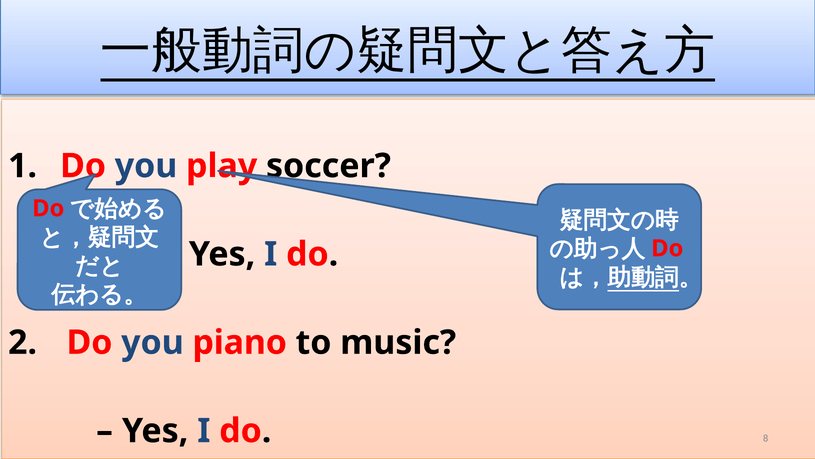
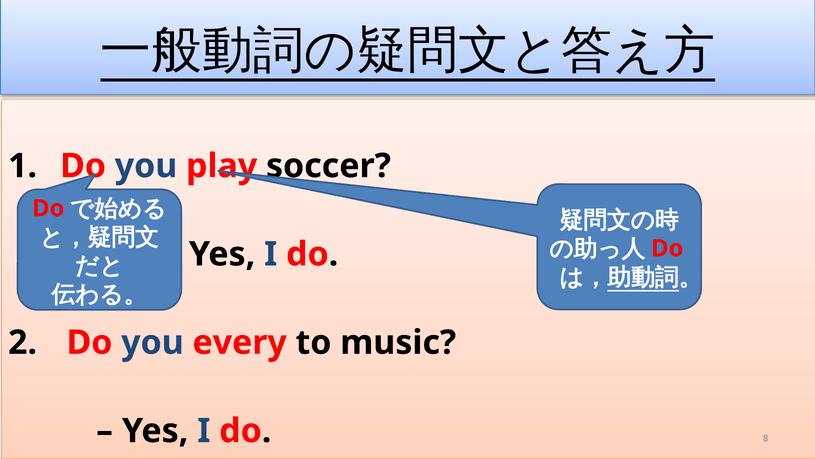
piano: piano -> every
